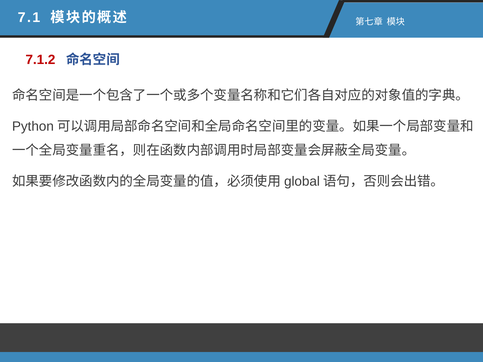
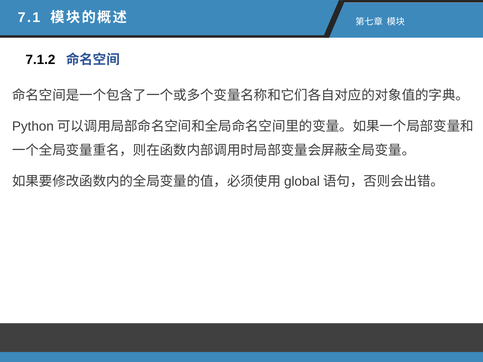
7.1.2 colour: red -> black
